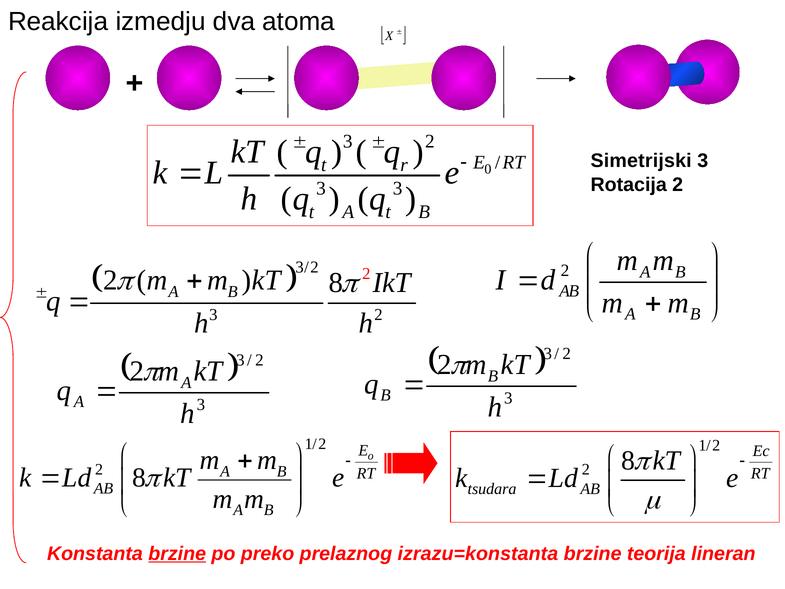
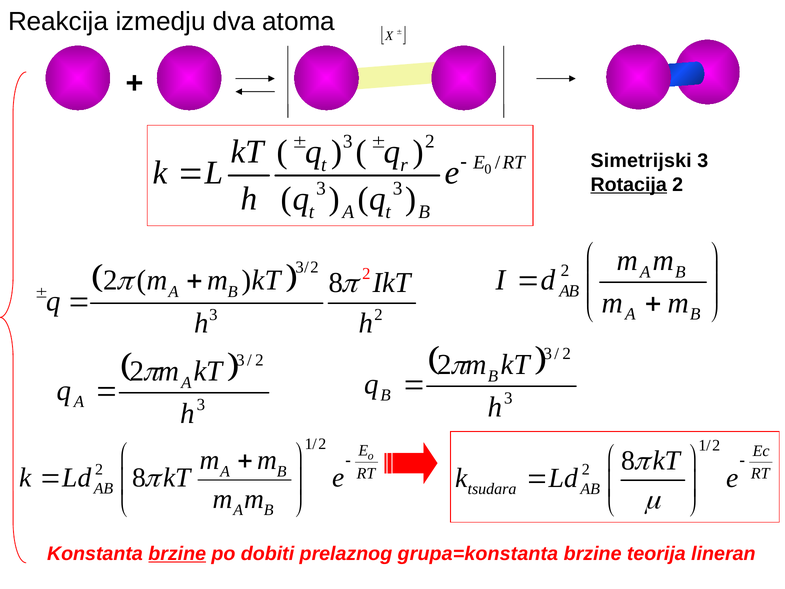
Rotacija underline: none -> present
preko: preko -> dobiti
izrazu=konstanta: izrazu=konstanta -> grupa=konstanta
